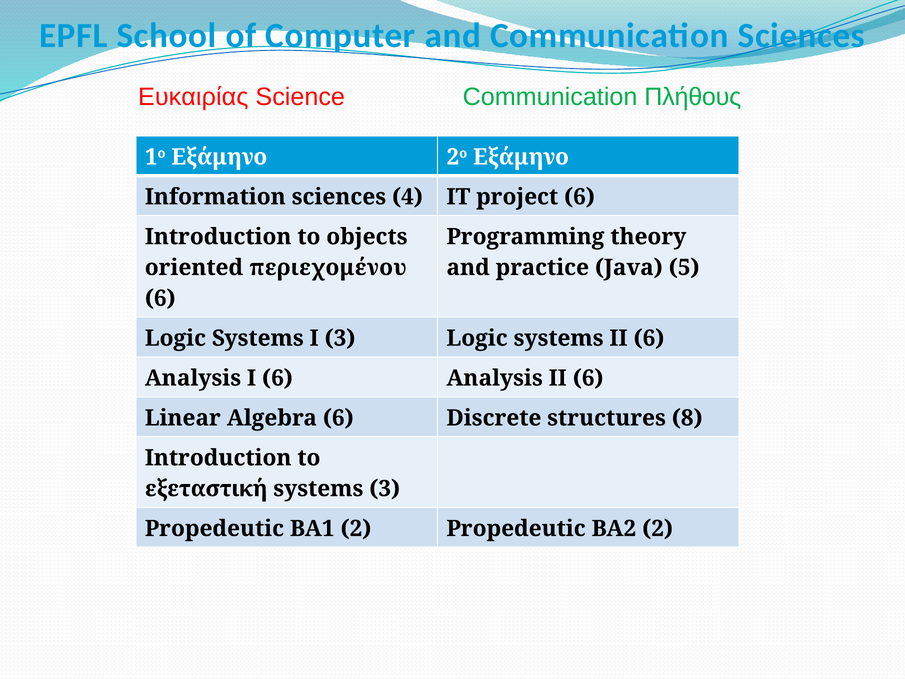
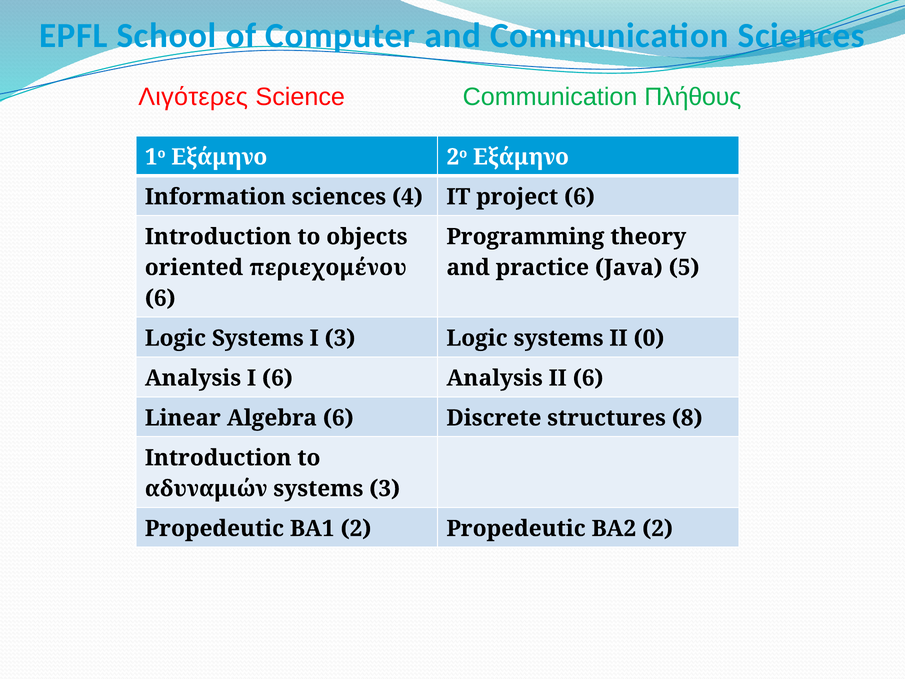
Ευκαιρίας: Ευκαιρίας -> Λιγότερες
systems II 6: 6 -> 0
εξεταστική: εξεταστική -> αδυναμιών
